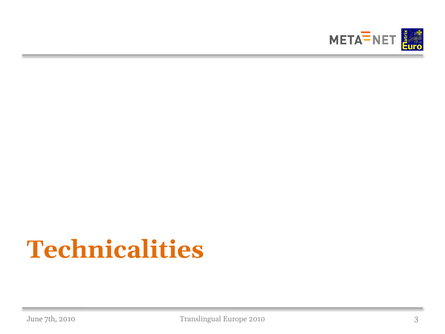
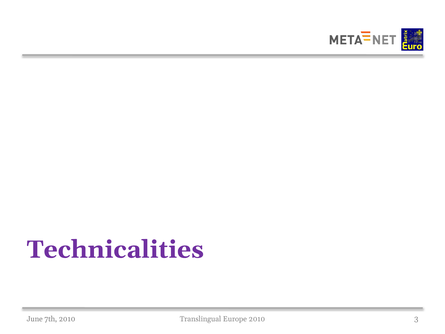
Technicalities colour: orange -> purple
